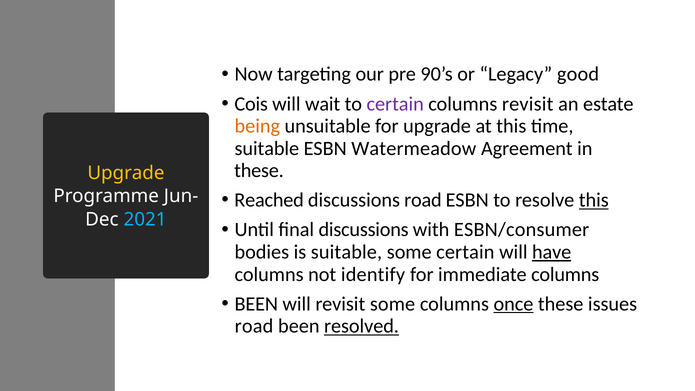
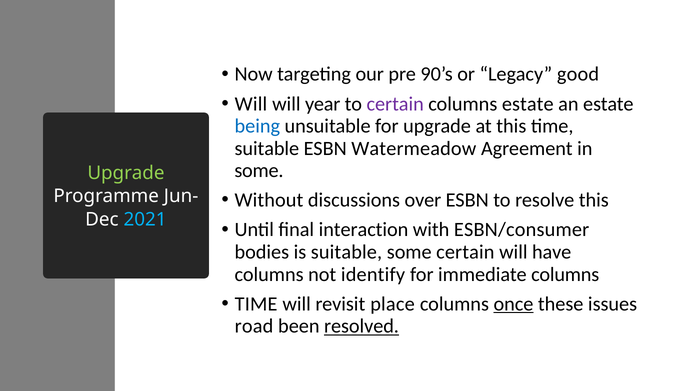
Cois at (251, 104): Cois -> Will
wait: wait -> year
columns revisit: revisit -> estate
being colour: orange -> blue
these at (259, 171): these -> some
Upgrade at (126, 173) colour: yellow -> light green
Reached: Reached -> Without
discussions road: road -> over
this at (594, 200) underline: present -> none
final discussions: discussions -> interaction
have underline: present -> none
BEEN at (256, 304): BEEN -> TIME
revisit some: some -> place
